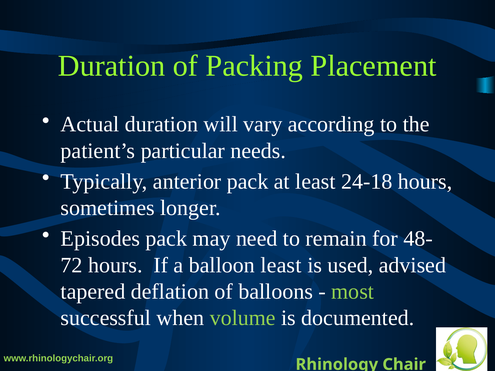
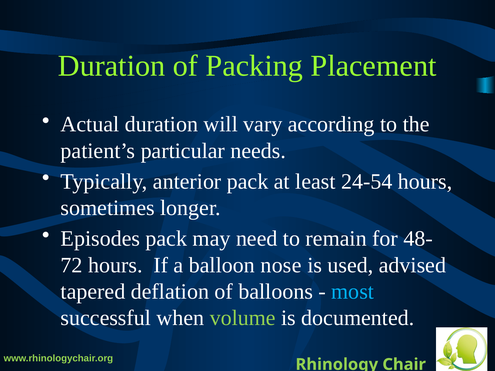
24-18: 24-18 -> 24-54
balloon least: least -> nose
most colour: light green -> light blue
